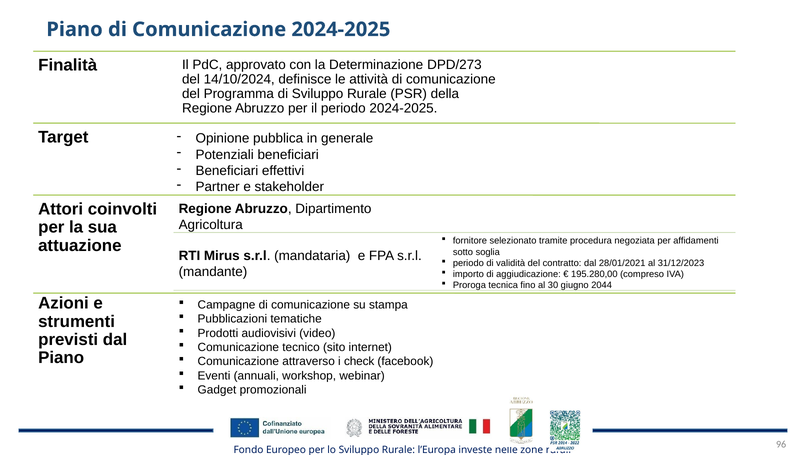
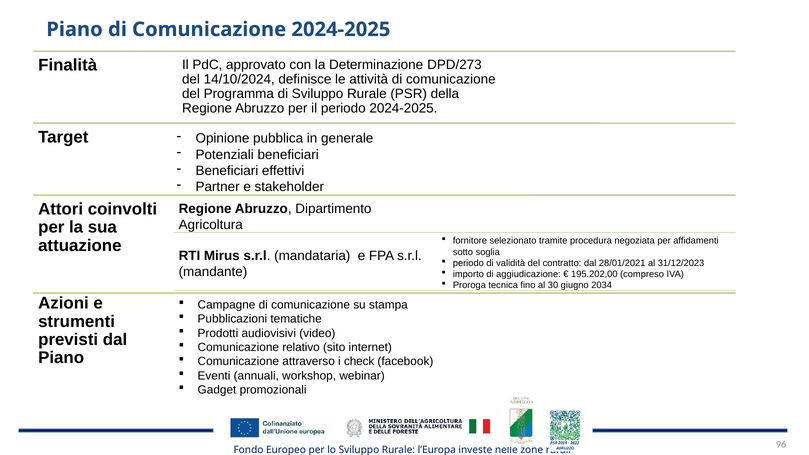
195.280,00: 195.280,00 -> 195.202,00
2044: 2044 -> 2034
tecnico: tecnico -> relativo
